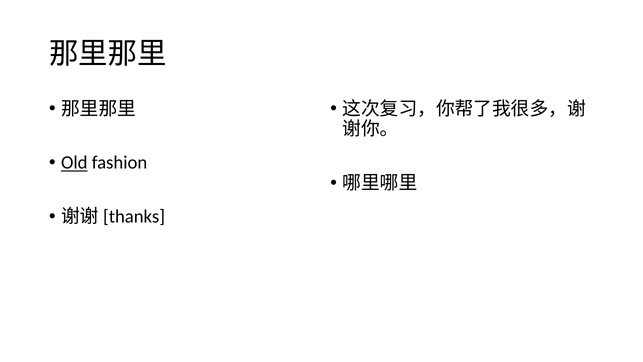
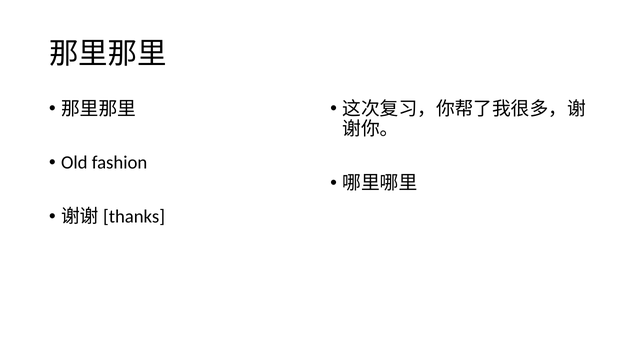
Old underline: present -> none
